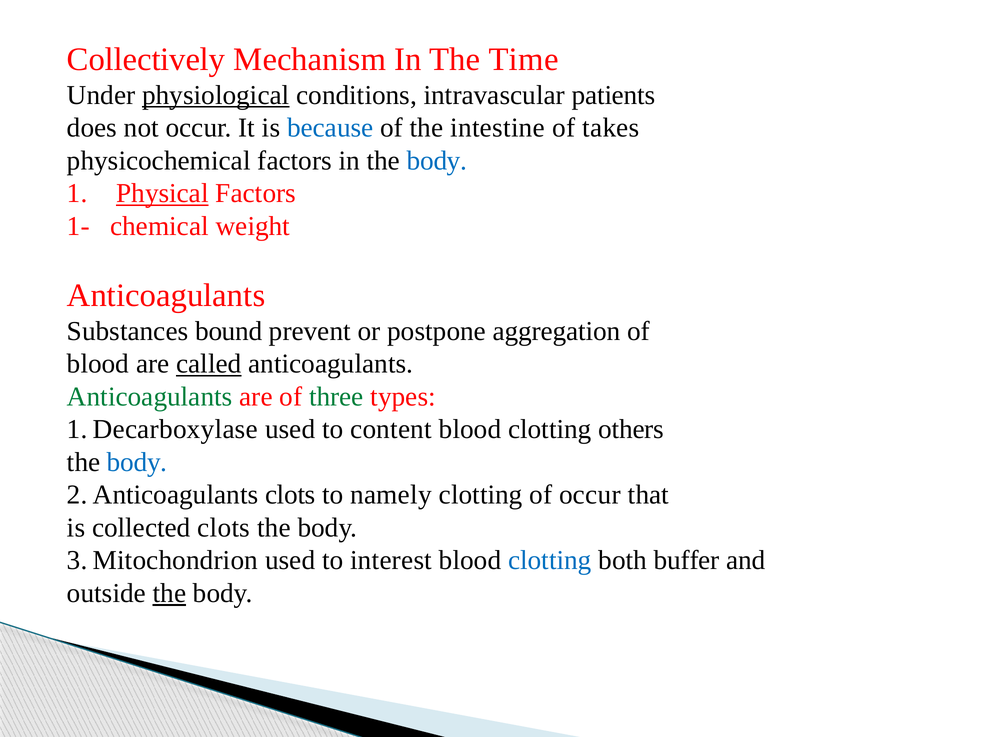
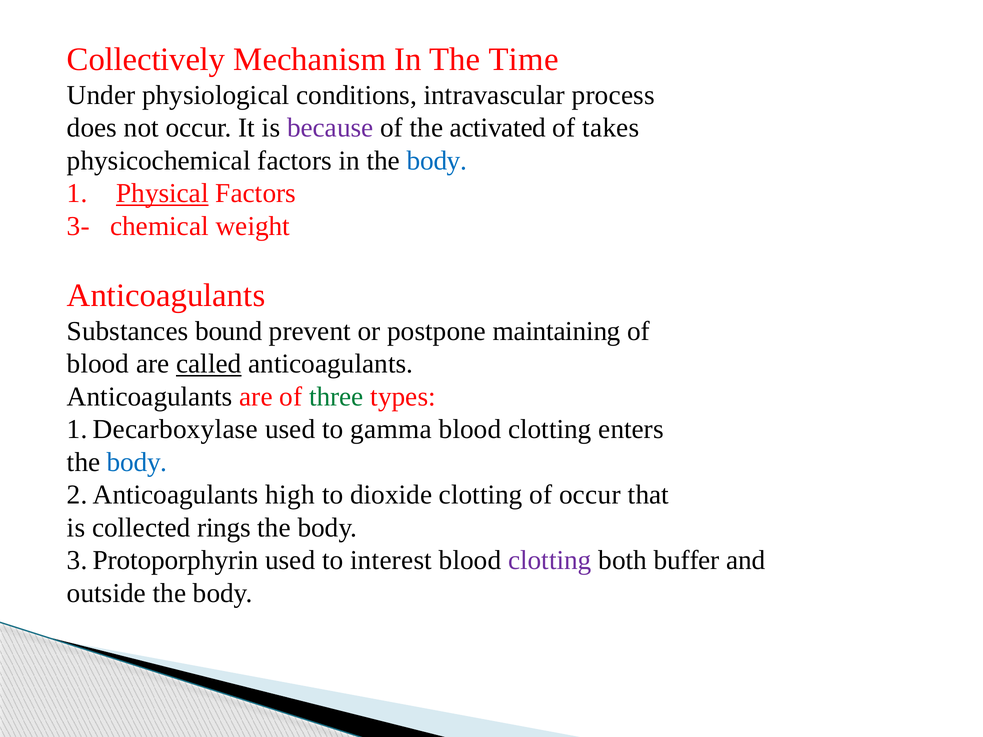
physiological underline: present -> none
patients: patients -> process
because colour: blue -> purple
intestine: intestine -> activated
1-: 1- -> 3-
aggregation: aggregation -> maintaining
Anticoagulants at (150, 397) colour: green -> black
content: content -> gamma
others: others -> enters
Anticoagulants clots: clots -> high
namely: namely -> dioxide
collected clots: clots -> rings
Mitochondrion: Mitochondrion -> Protoporphyrin
clotting at (550, 561) colour: blue -> purple
the at (169, 593) underline: present -> none
